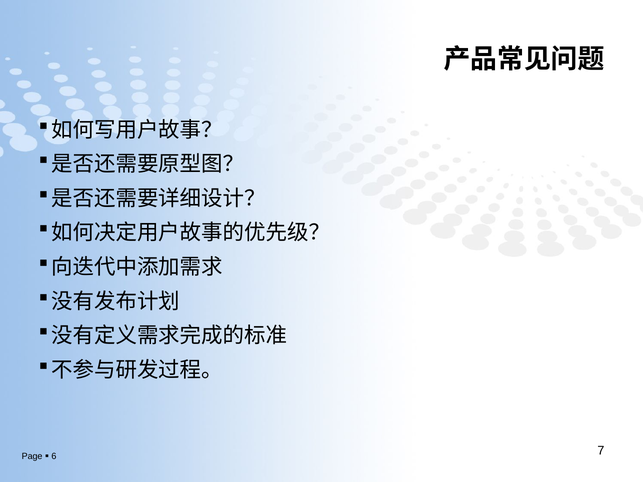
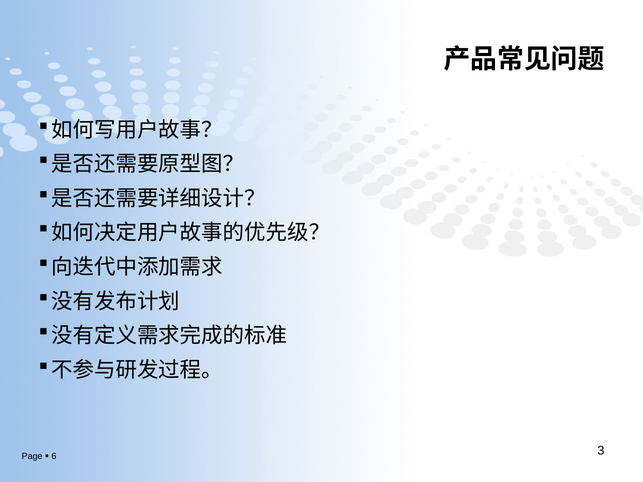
7: 7 -> 3
